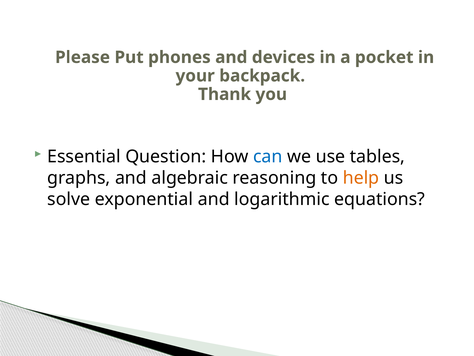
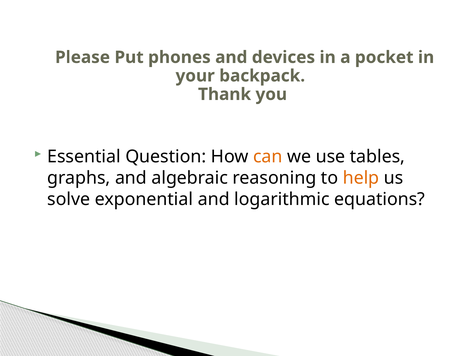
can colour: blue -> orange
